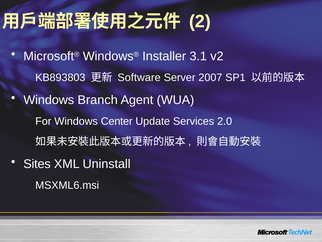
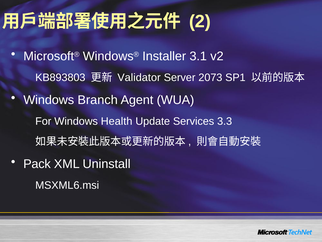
Software: Software -> Validator
2007: 2007 -> 2073
Center: Center -> Health
2.0: 2.0 -> 3.3
Sites: Sites -> Pack
